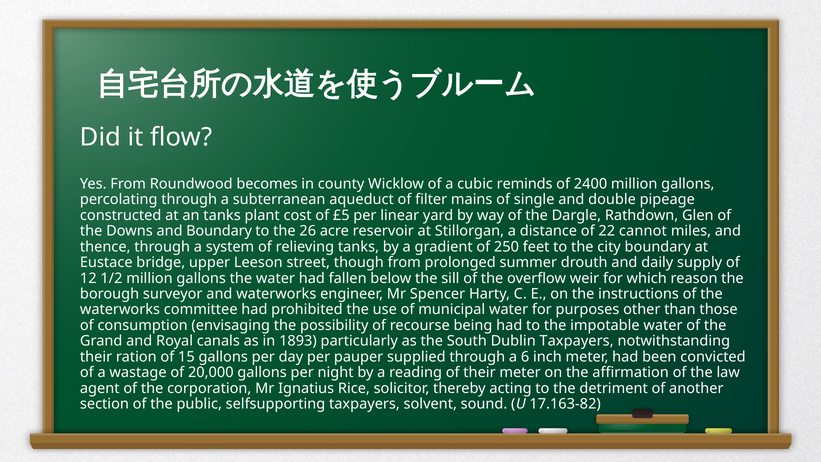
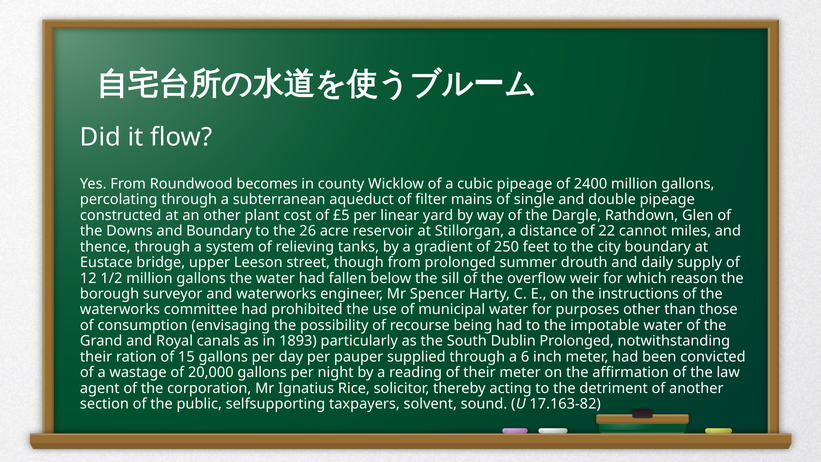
cubic reminds: reminds -> pipeage
an tanks: tanks -> other
Dublin Taxpayers: Taxpayers -> Prolonged
